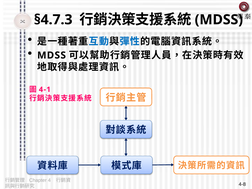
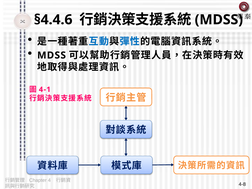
§4.7.3: §4.7.3 -> §4.4.6
